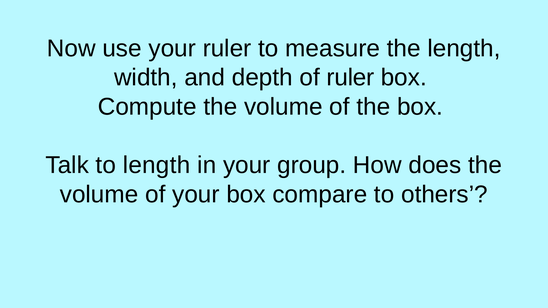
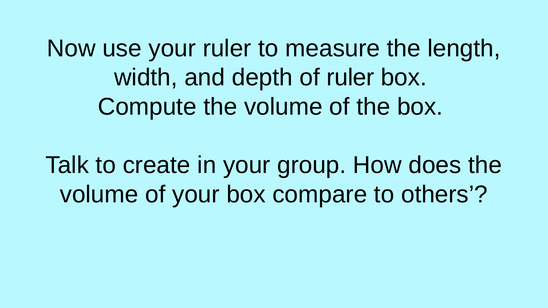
to length: length -> create
